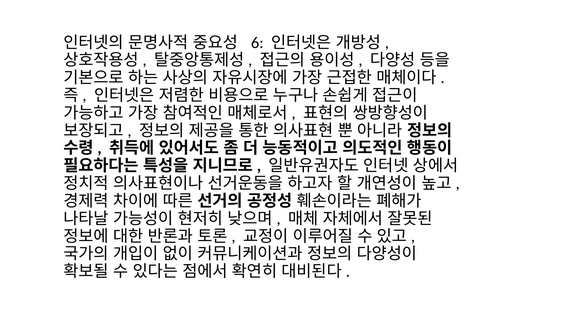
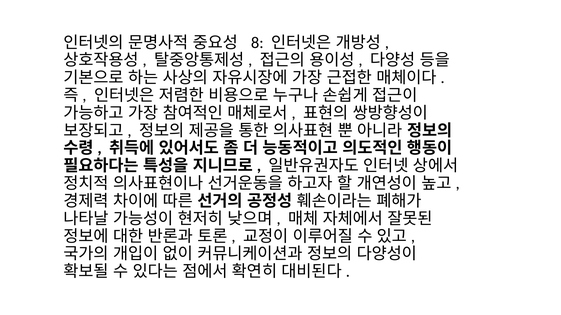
6: 6 -> 8
